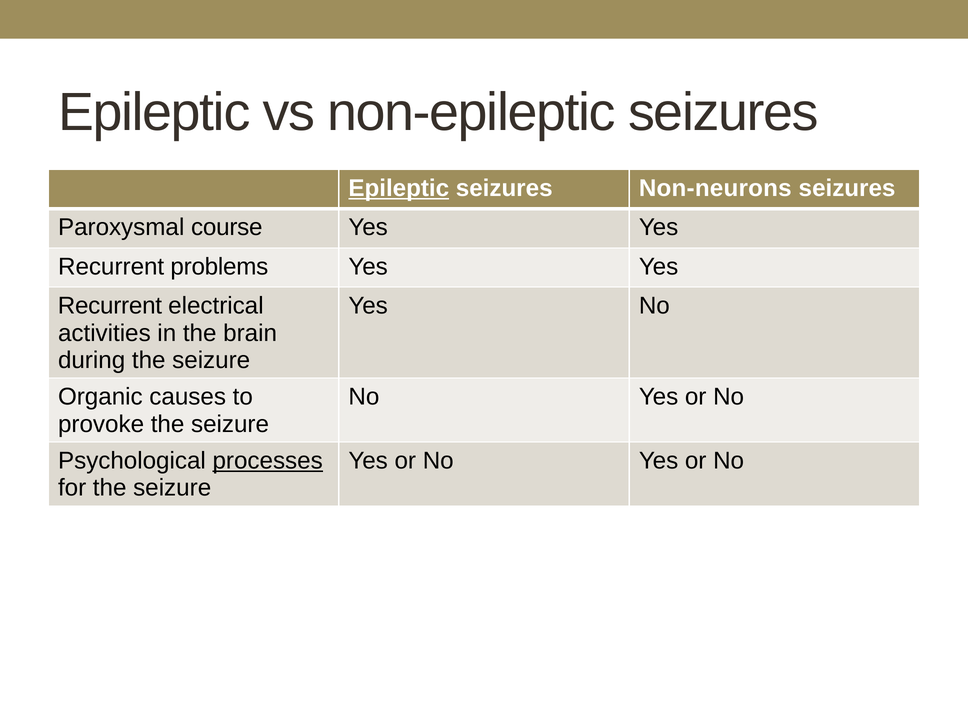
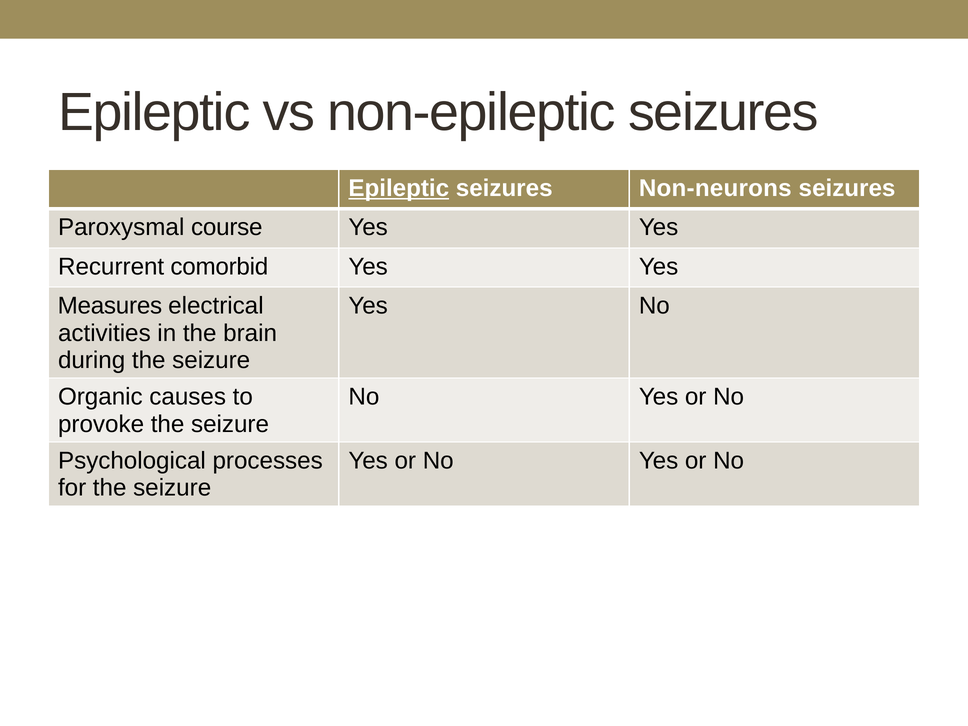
problems: problems -> comorbid
Recurrent at (110, 306): Recurrent -> Measures
processes underline: present -> none
